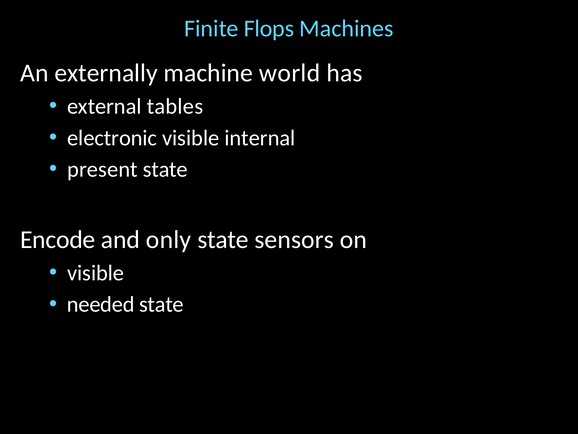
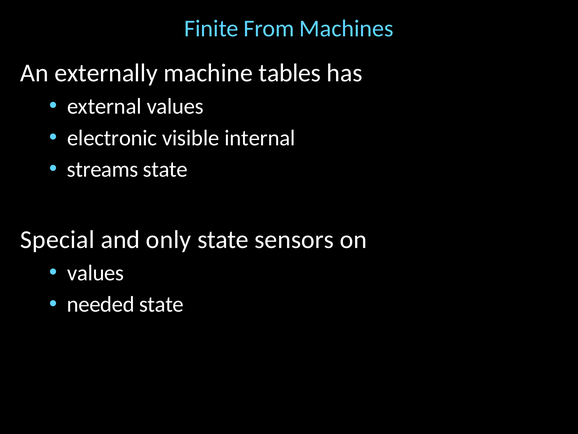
Flops: Flops -> From
world: world -> tables
external tables: tables -> values
present: present -> streams
Encode: Encode -> Special
visible at (96, 273): visible -> values
